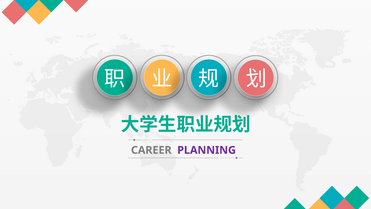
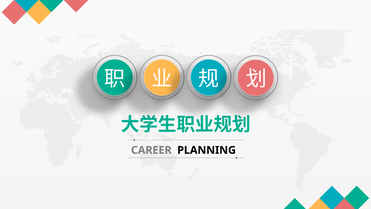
PLANNING colour: purple -> black
